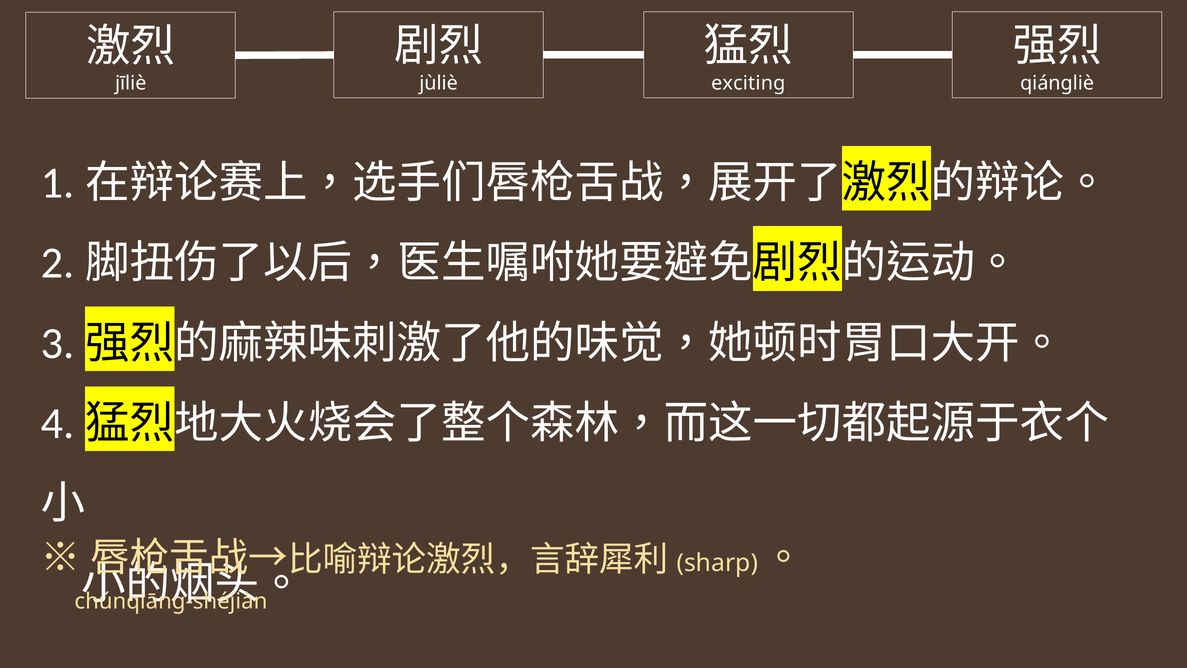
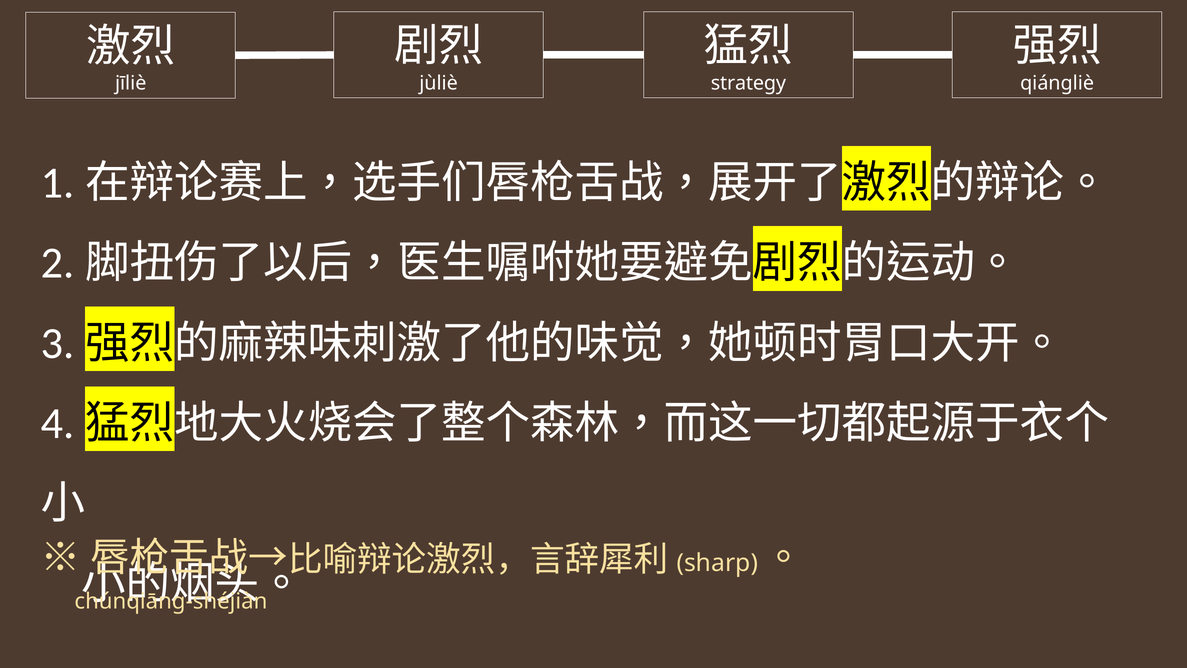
exciting: exciting -> strategy
